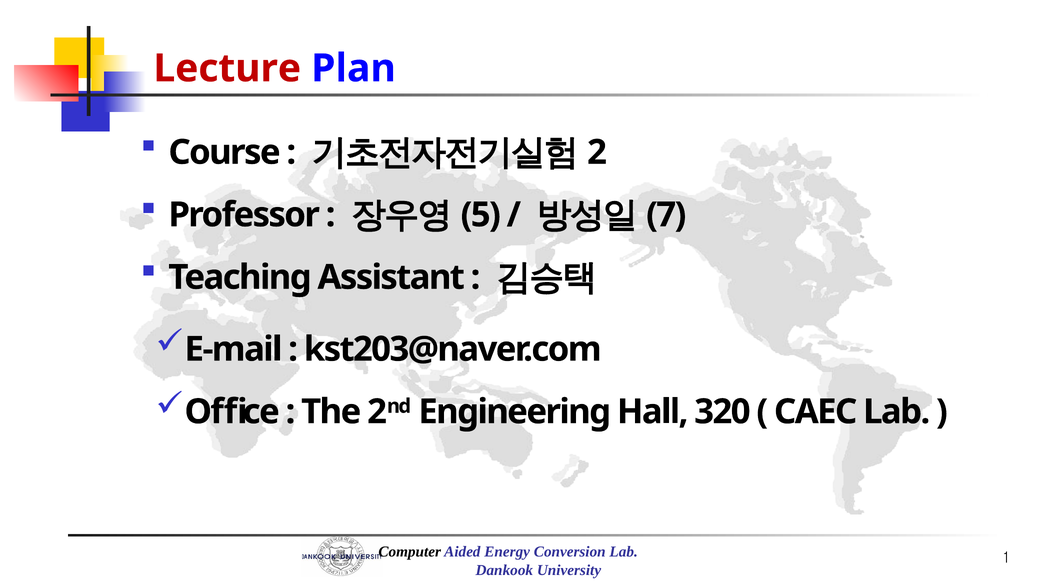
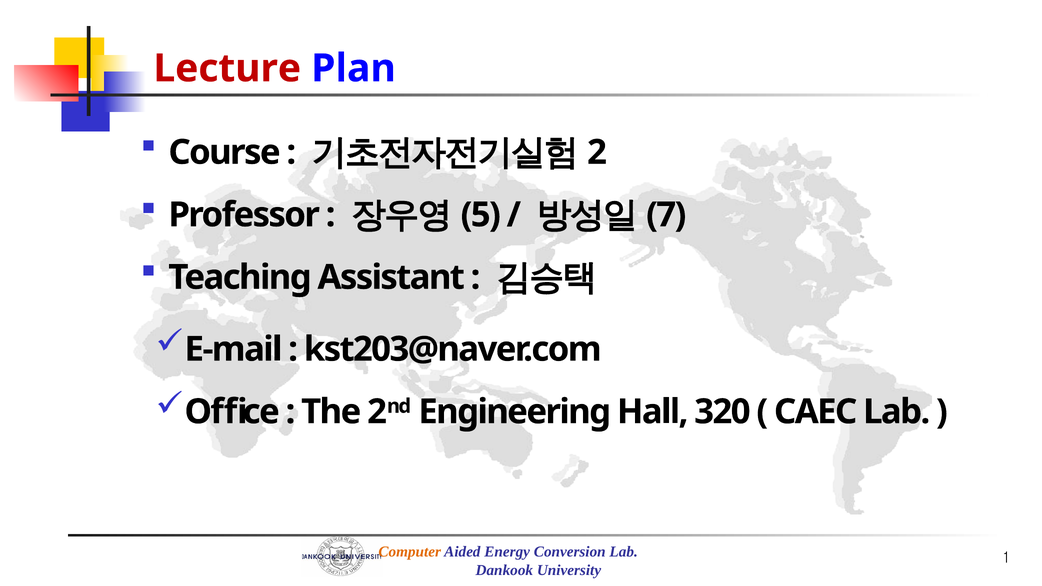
Computer colour: black -> orange
